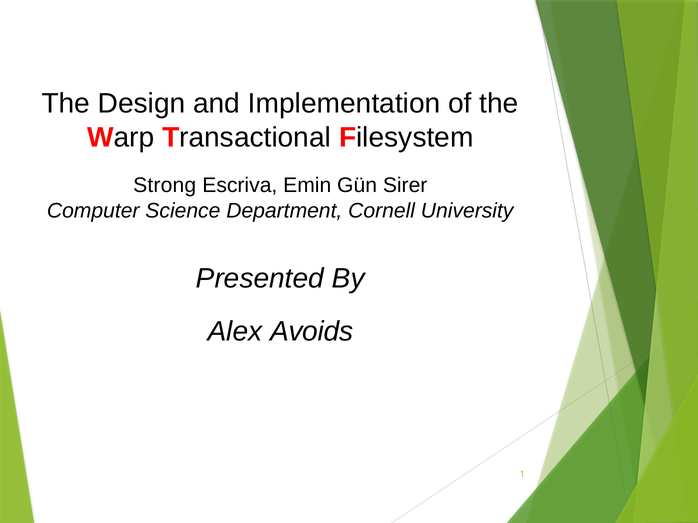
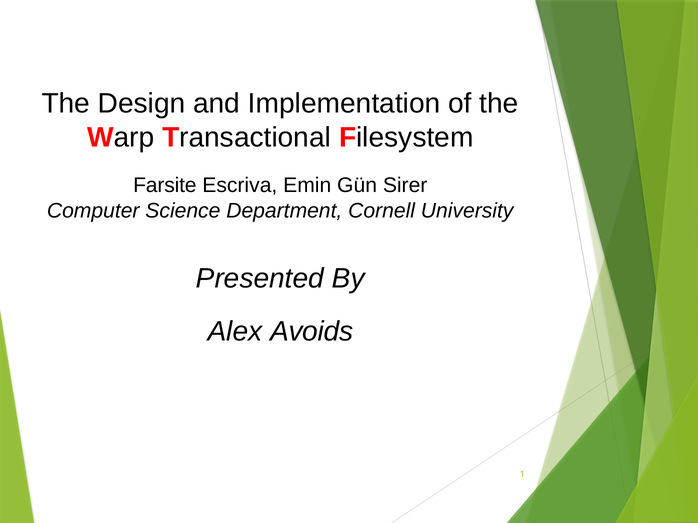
Strong: Strong -> Farsite
